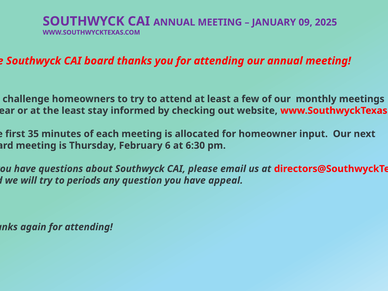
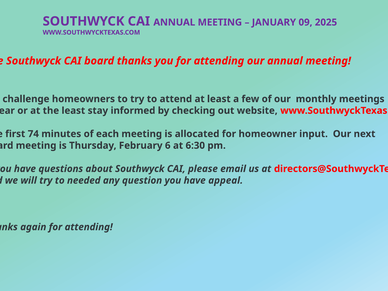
35: 35 -> 74
periods: periods -> needed
